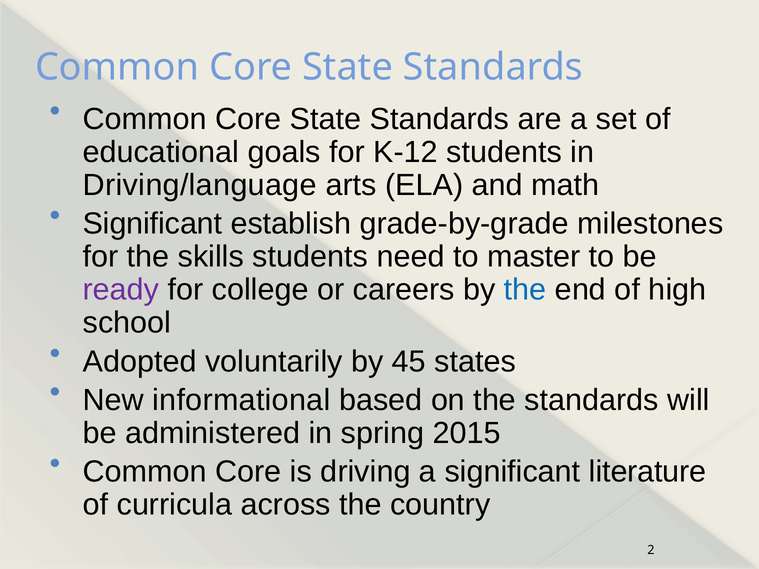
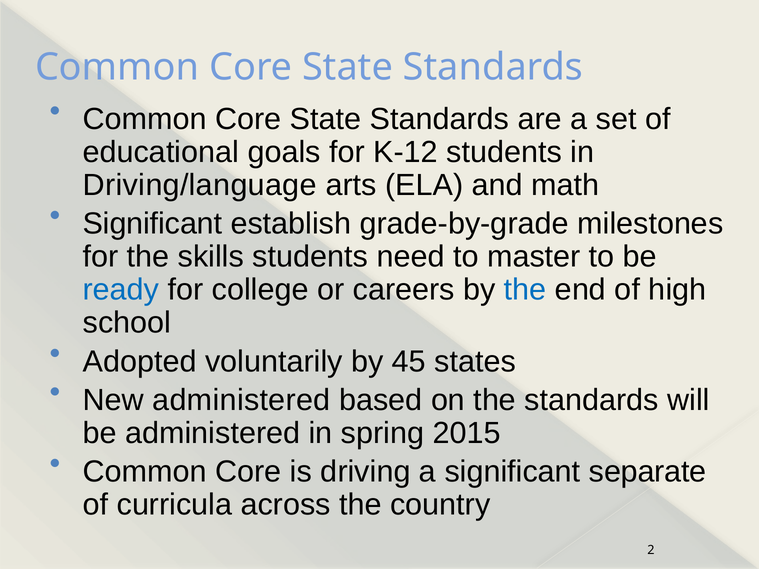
ready colour: purple -> blue
New informational: informational -> administered
literature: literature -> separate
